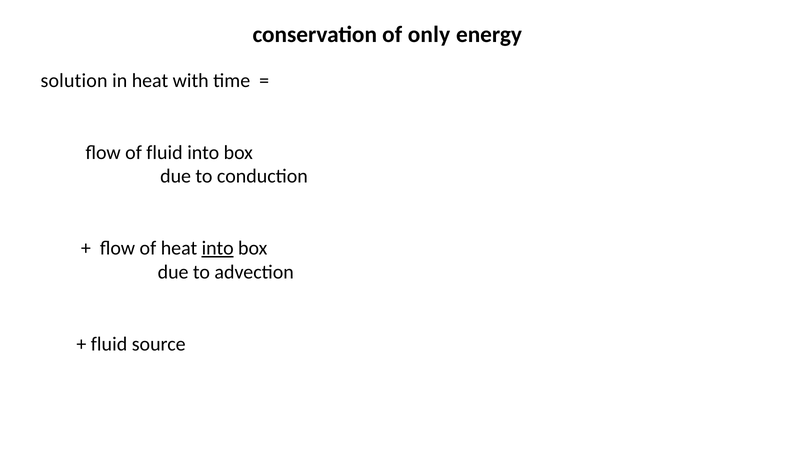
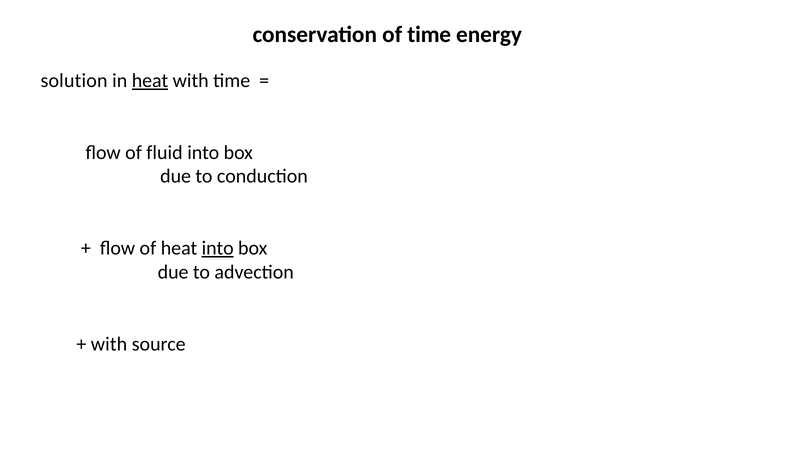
of only: only -> time
heat at (150, 81) underline: none -> present
fluid at (109, 344): fluid -> with
